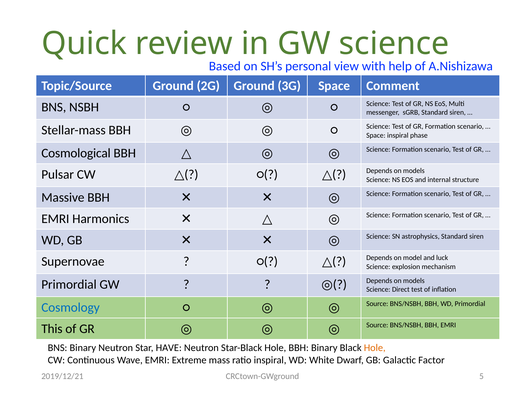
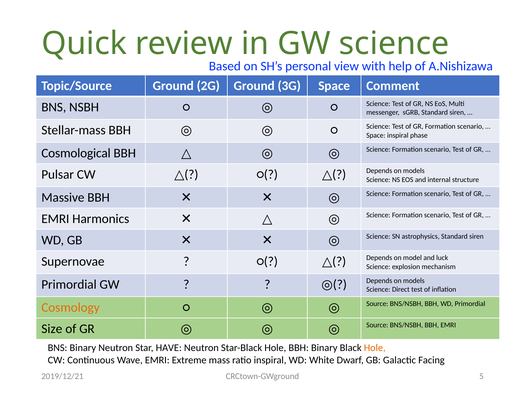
Cosmology colour: blue -> orange
This: This -> Size
Factor: Factor -> Facing
